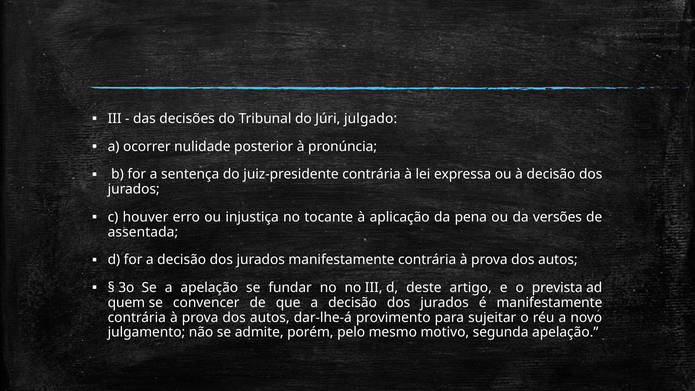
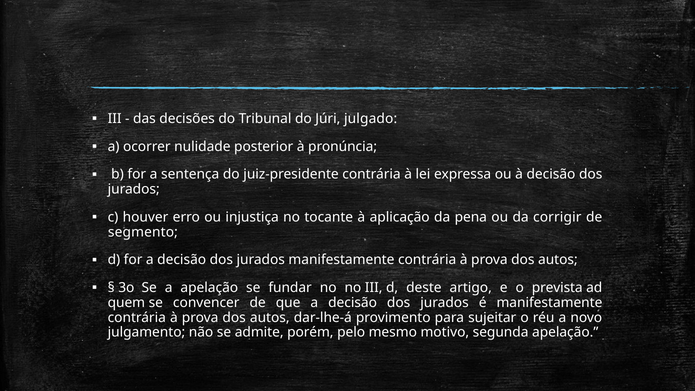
versões: versões -> corrigir
assentada: assentada -> segmento
